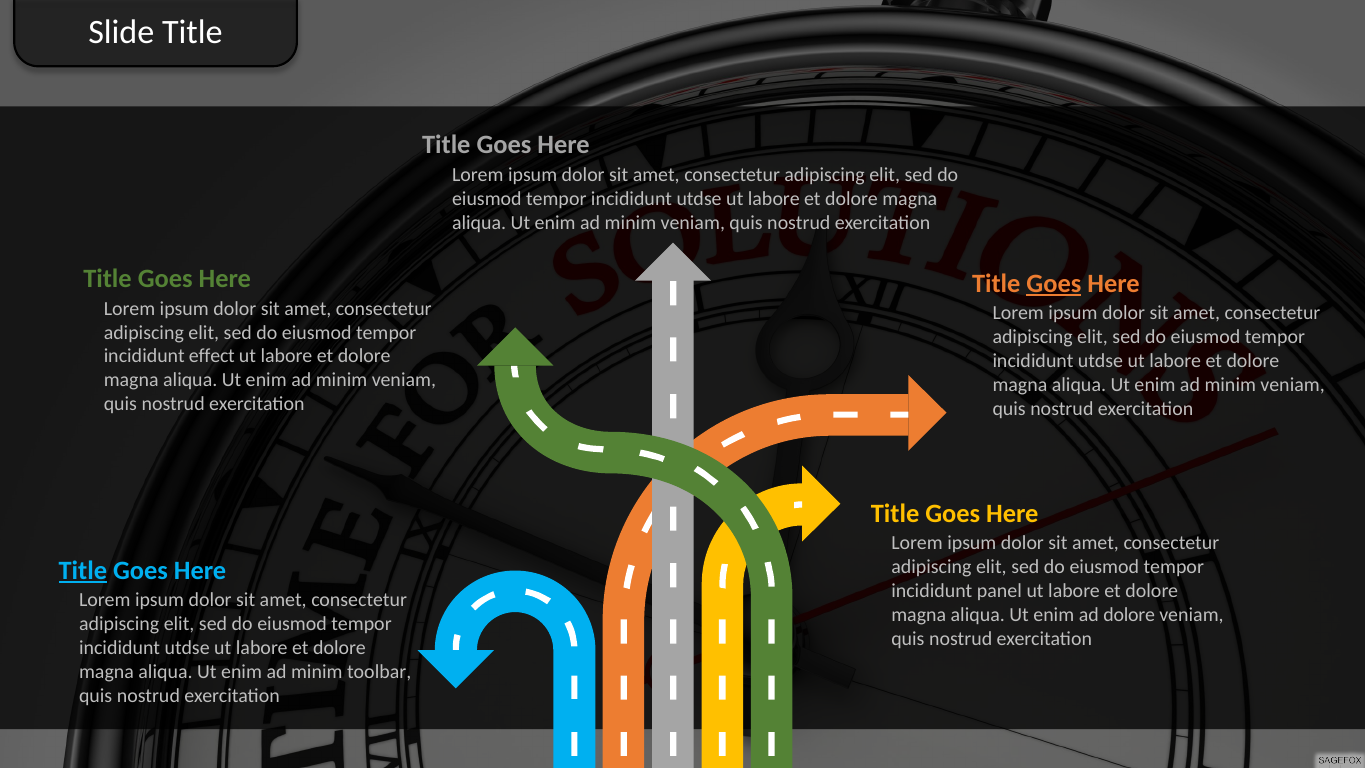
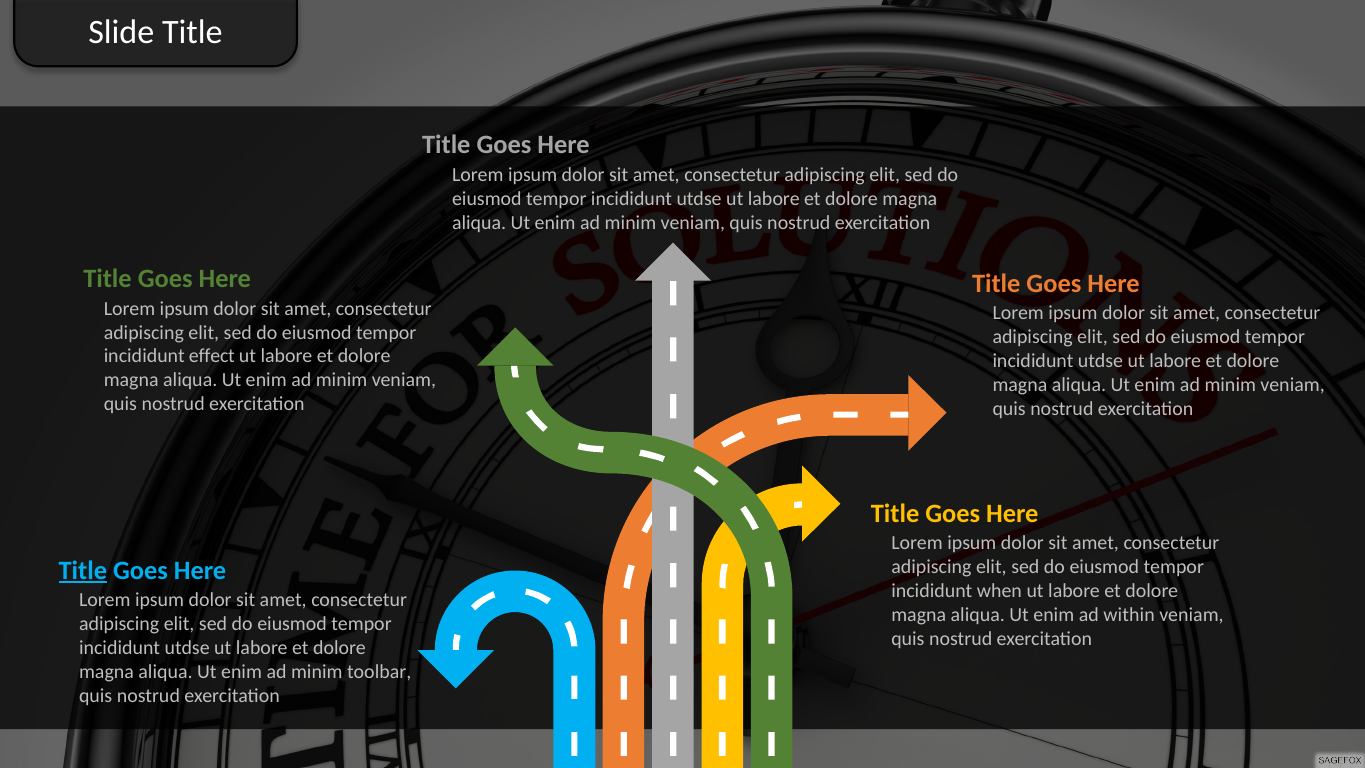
Goes at (1054, 284) underline: present -> none
panel: panel -> when
ad dolore: dolore -> within
